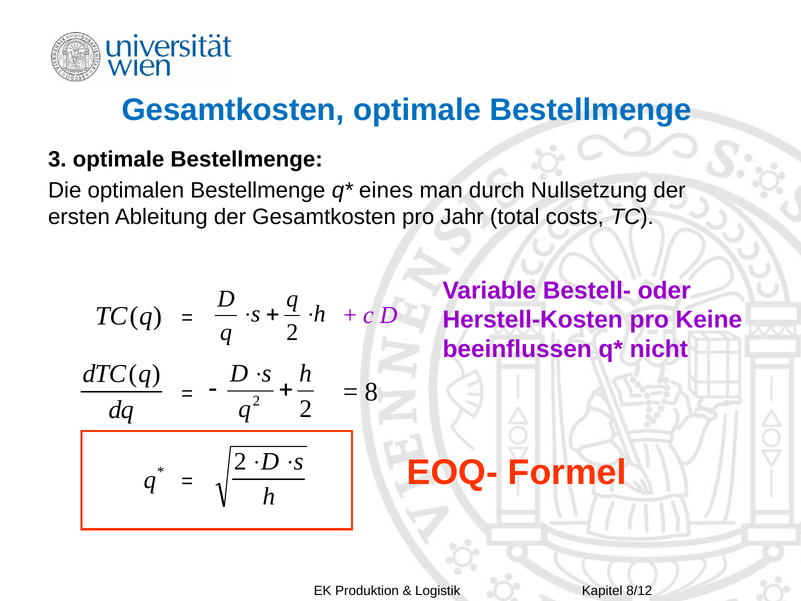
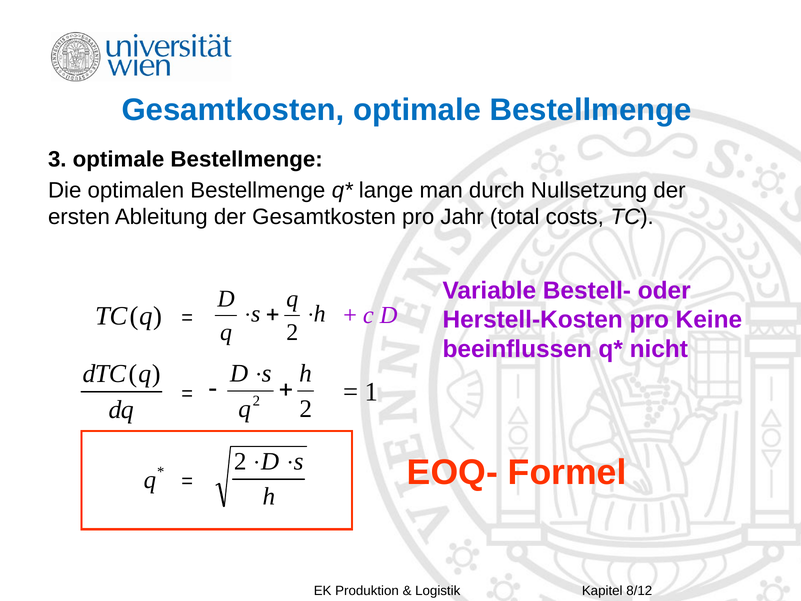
eines: eines -> lange
8: 8 -> 1
